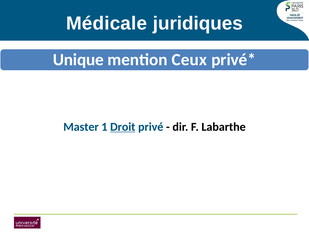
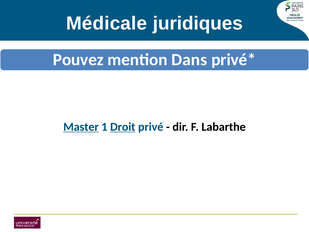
Unique: Unique -> Pouvez
Ceux: Ceux -> Dans
Master underline: none -> present
